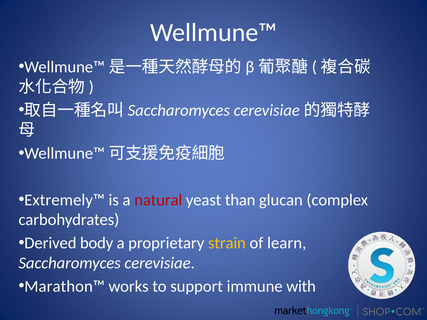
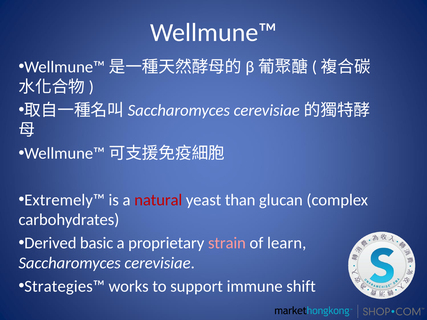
body: body -> basic
strain colour: yellow -> pink
Marathon™: Marathon™ -> Strategies™
with: with -> shift
